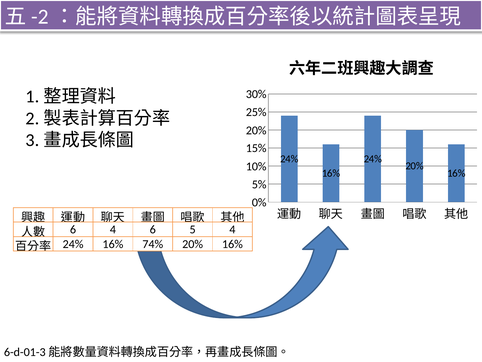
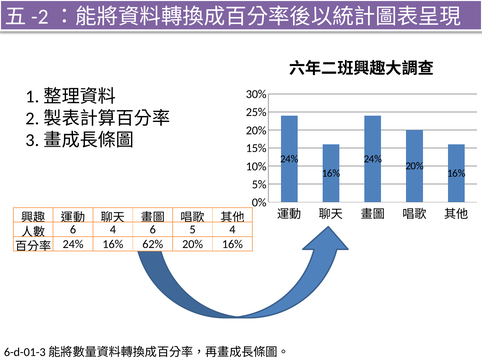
74%: 74% -> 62%
